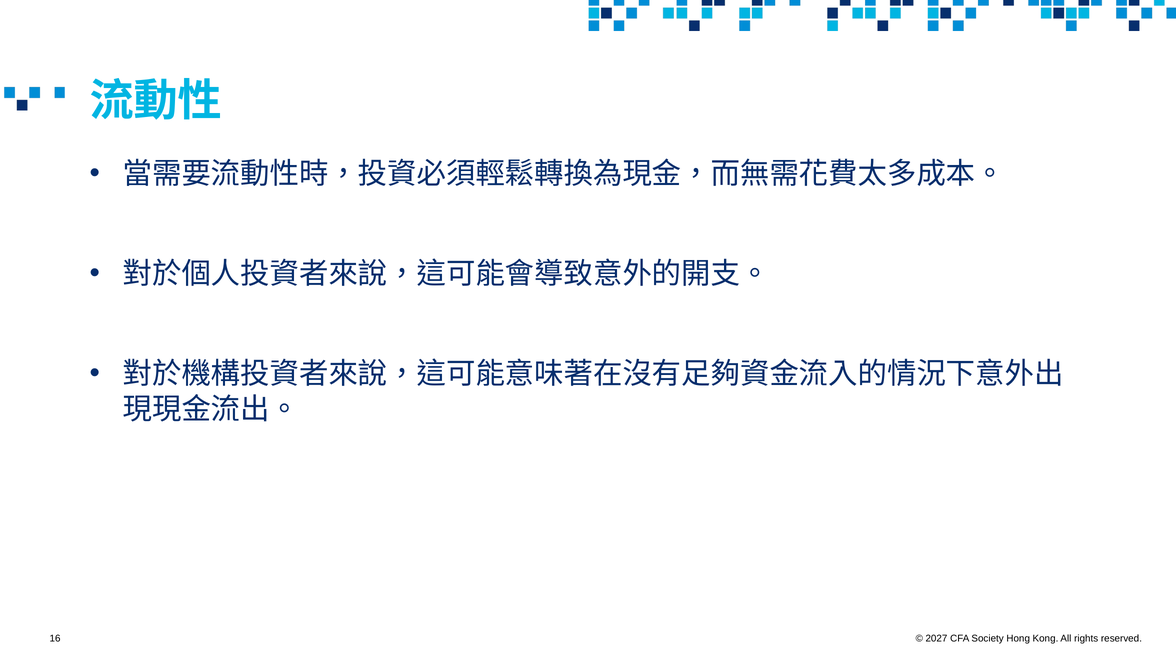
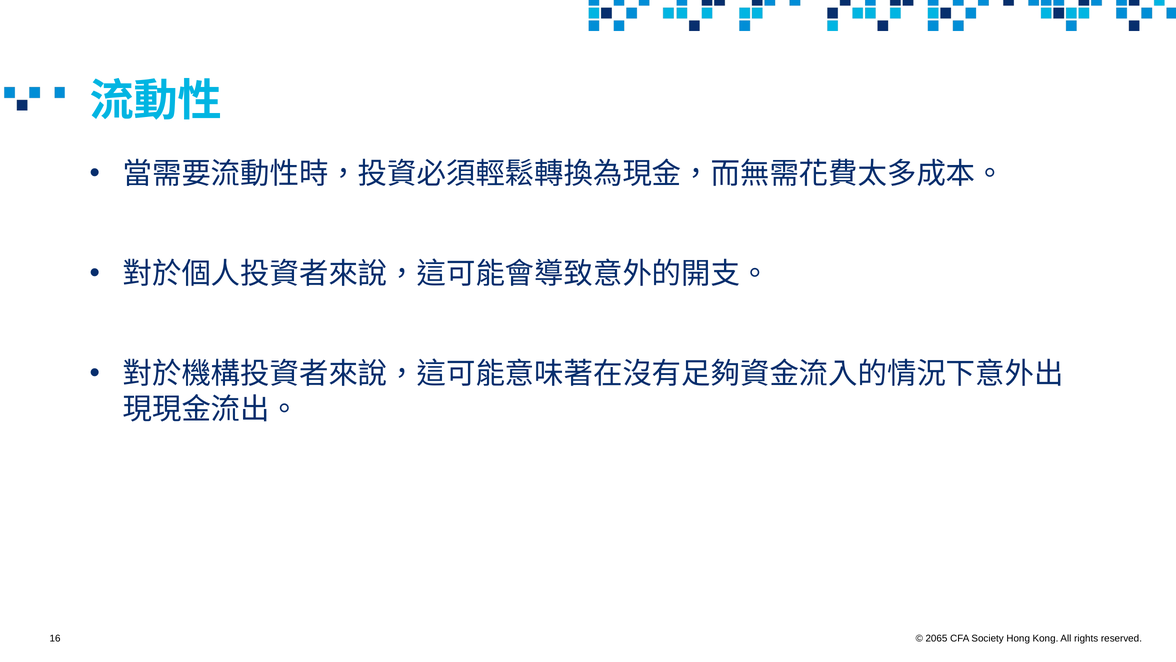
2027: 2027 -> 2065
